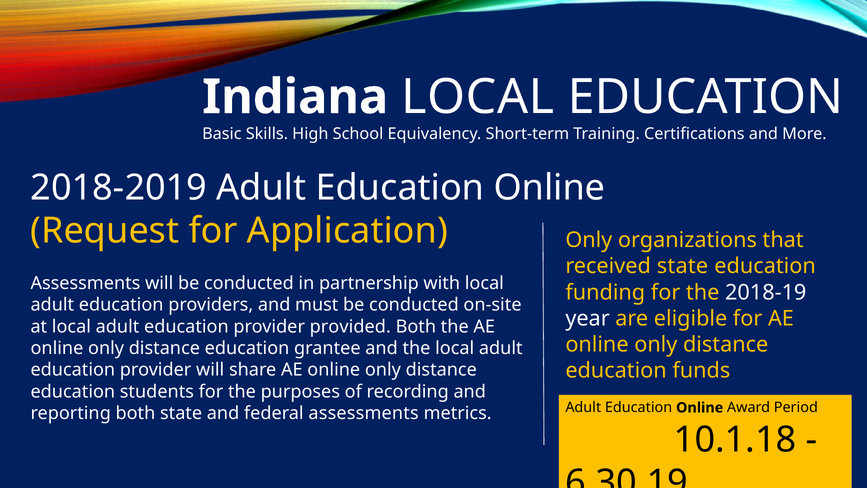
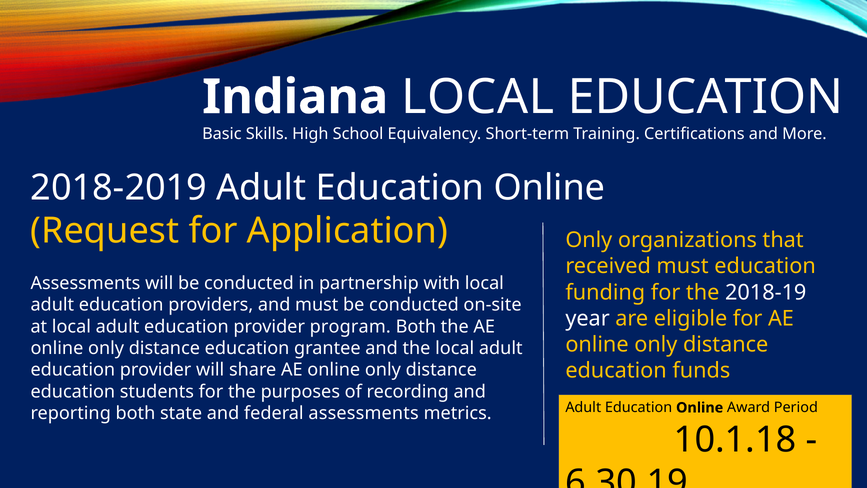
received state: state -> must
provided: provided -> program
